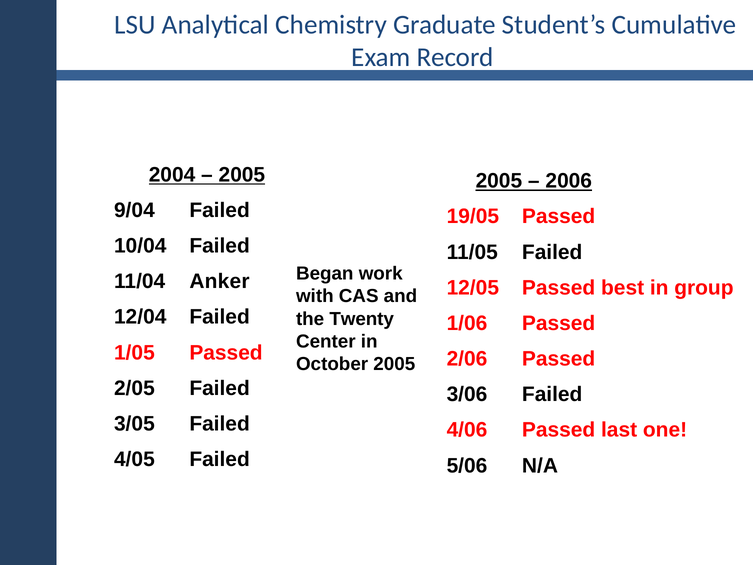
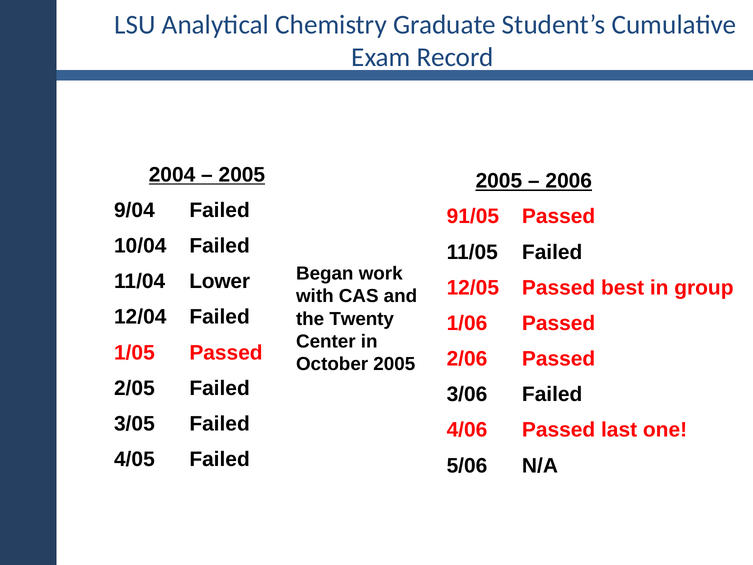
19/05: 19/05 -> 91/05
Anker: Anker -> Lower
